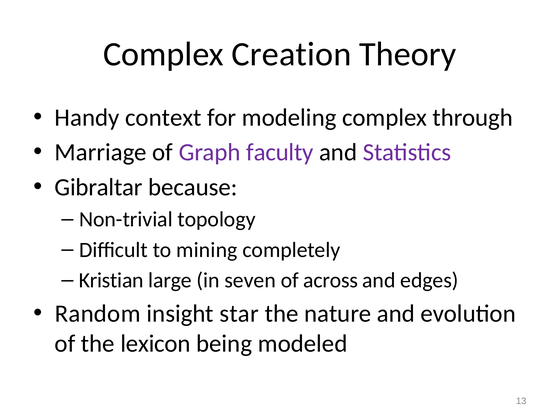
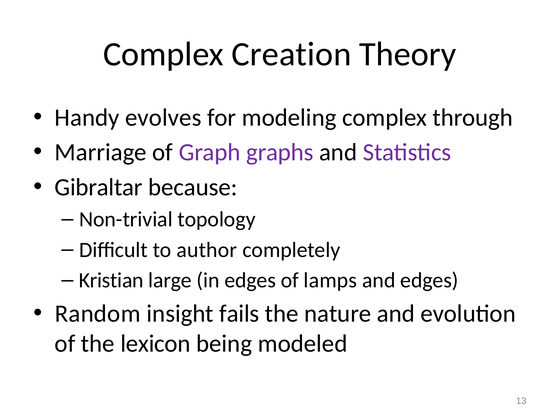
context: context -> evolves
faculty: faculty -> graphs
mining: mining -> author
in seven: seven -> edges
across: across -> lamps
star: star -> fails
